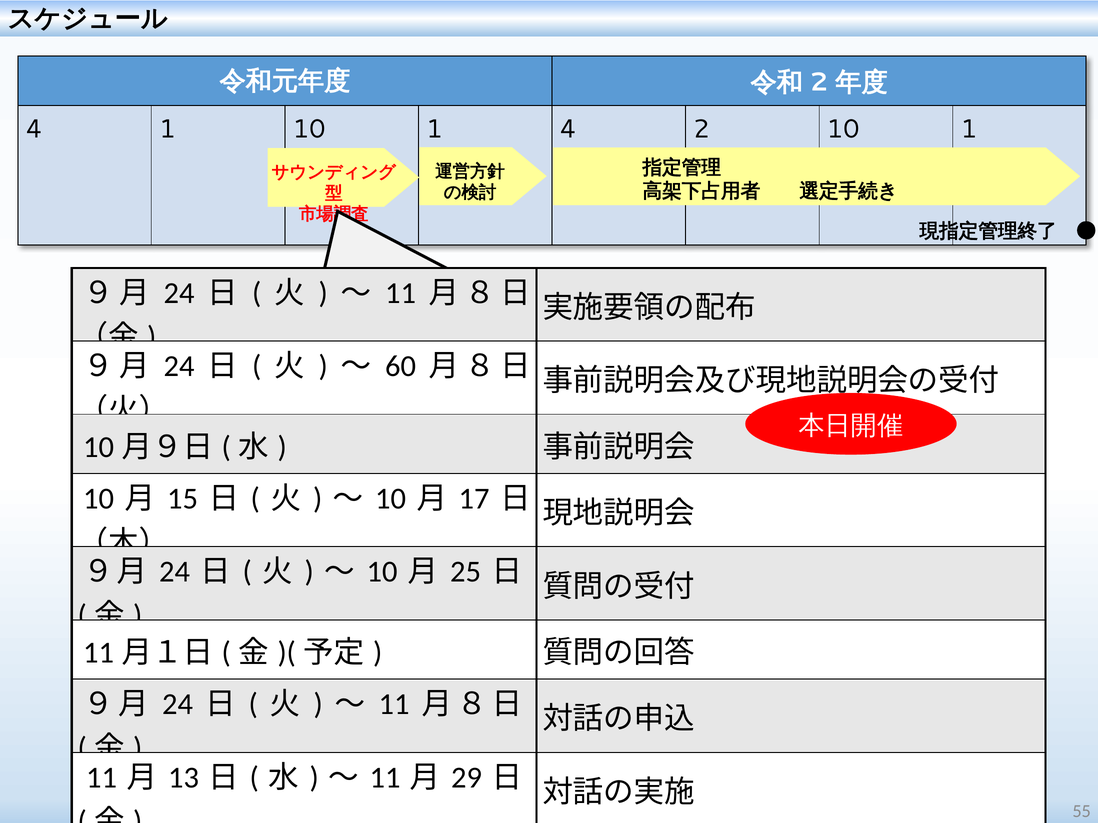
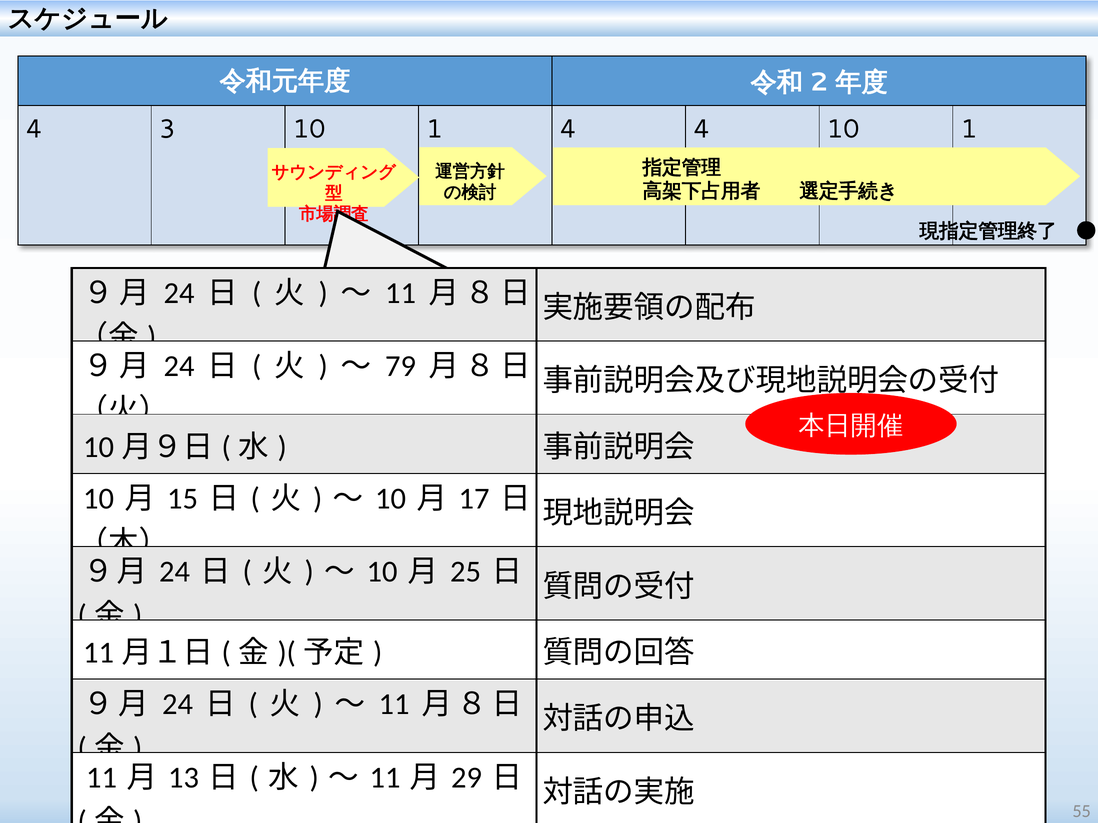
4 1: 1 -> 3
4 2: 2 -> 4
60: 60 -> 79
